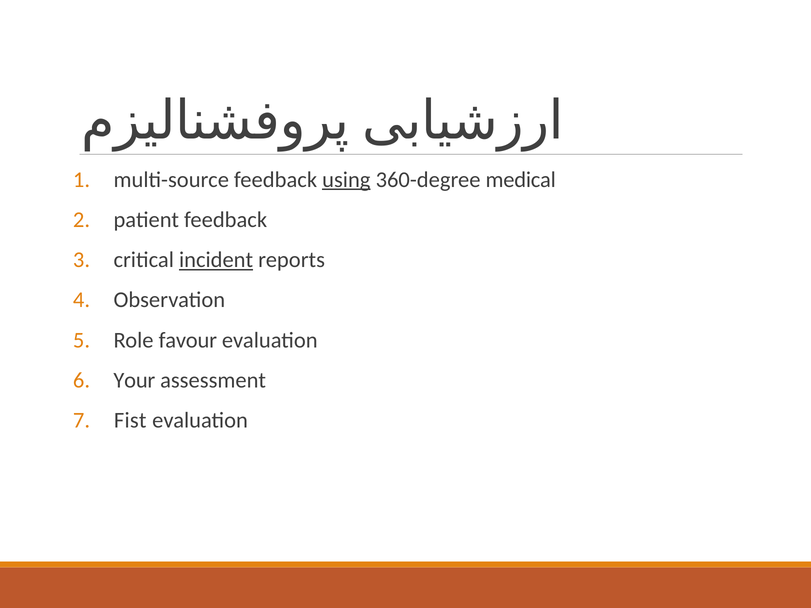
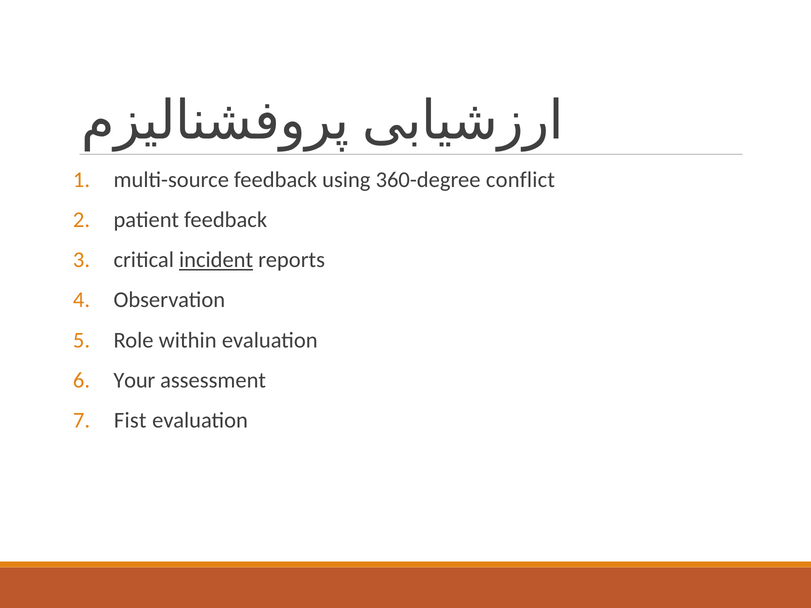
using underline: present -> none
medical: medical -> conflict
favour: favour -> within
